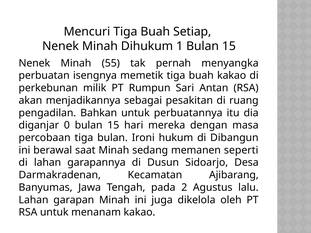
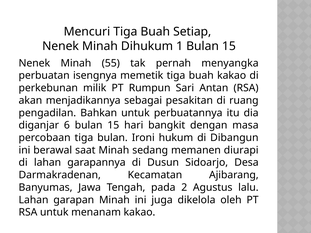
0: 0 -> 6
mereka: mereka -> bangkit
seperti: seperti -> diurapi
